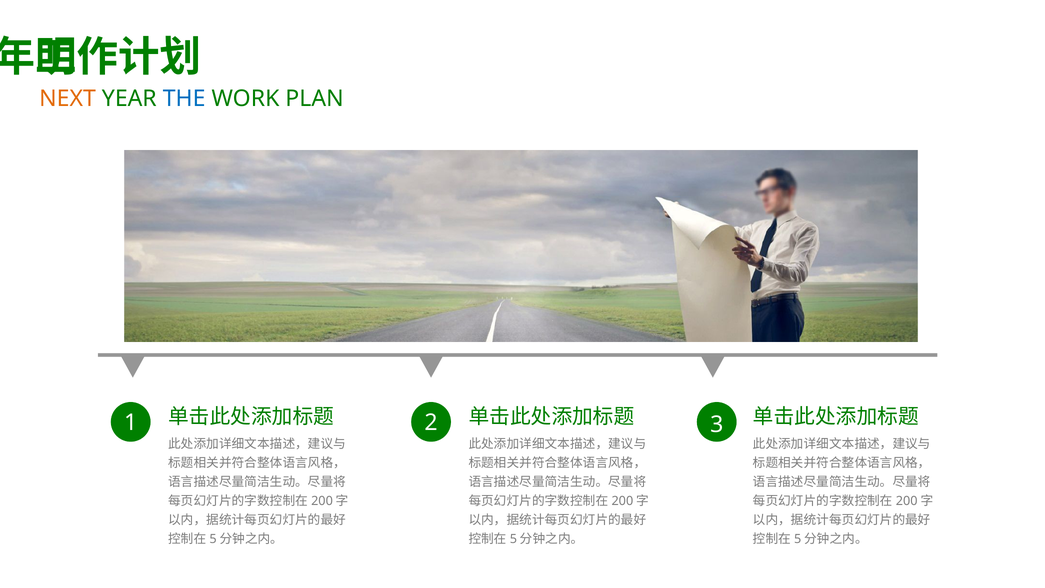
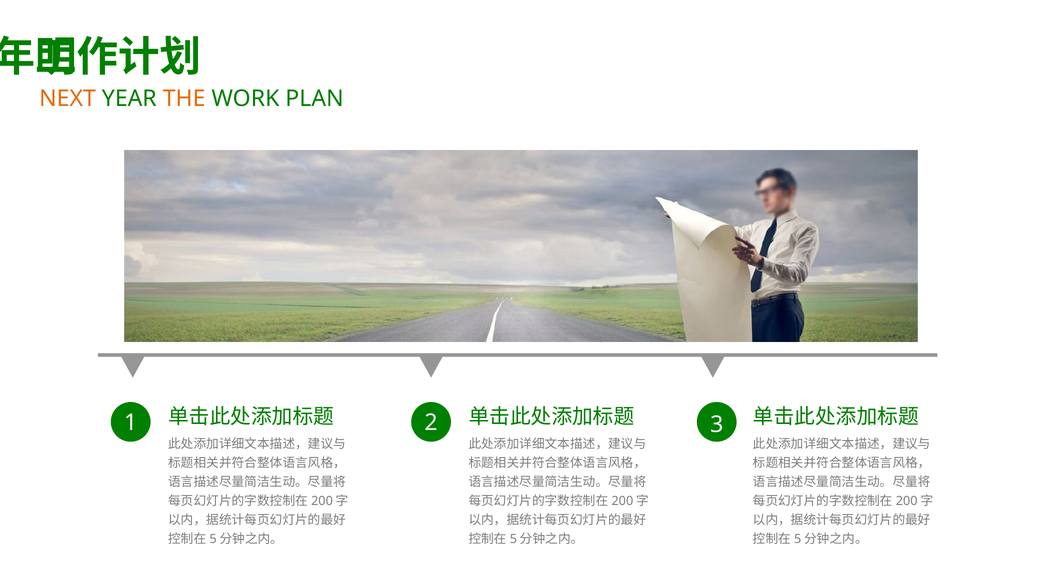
THE colour: blue -> orange
